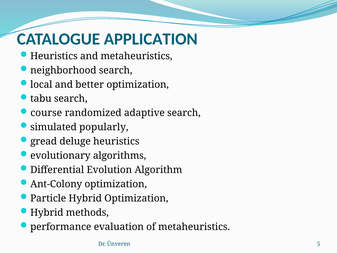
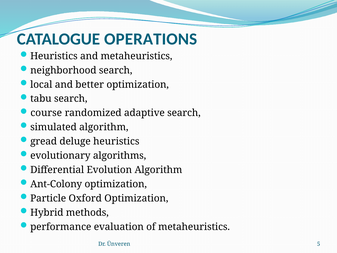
APPLICATION: APPLICATION -> OPERATIONS
simulated popularly: popularly -> algorithm
Particle Hybrid: Hybrid -> Oxford
